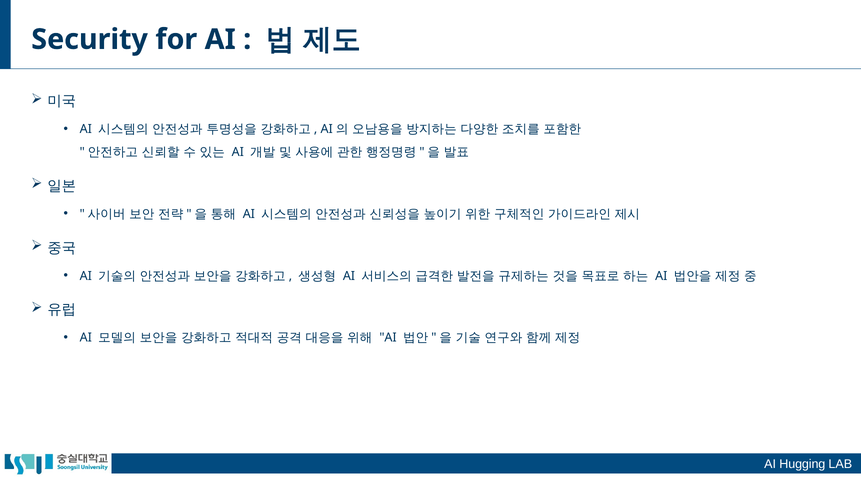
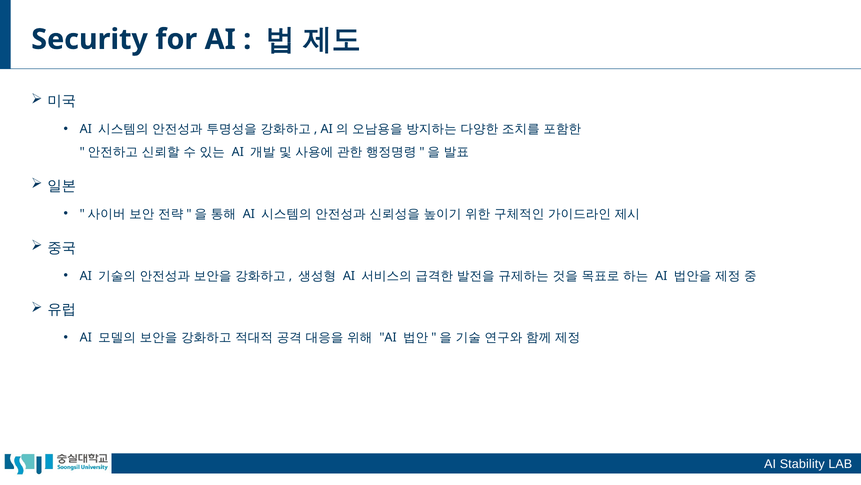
Hugging: Hugging -> Stability
